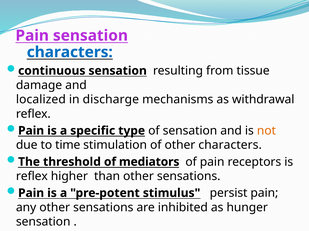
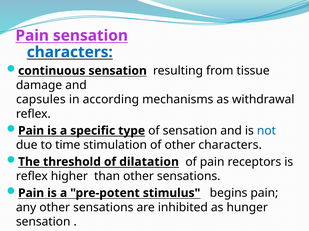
localized: localized -> capsules
discharge: discharge -> according
not colour: orange -> blue
mediators: mediators -> dilatation
persist: persist -> begins
